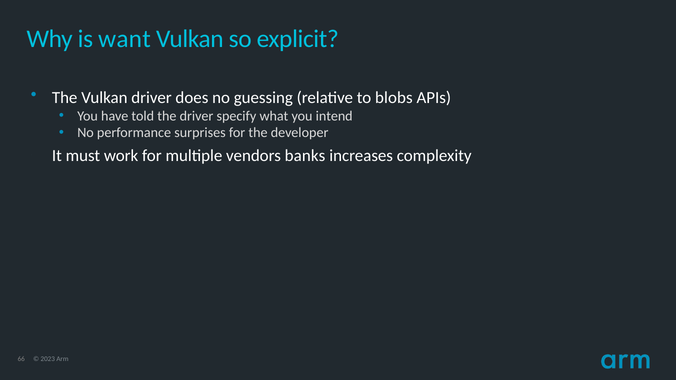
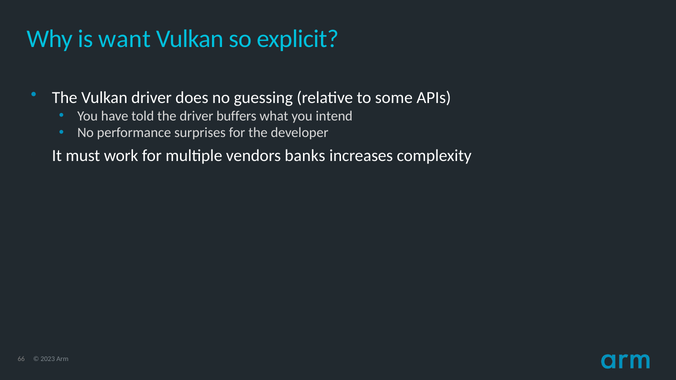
blobs: blobs -> some
specify: specify -> buffers
